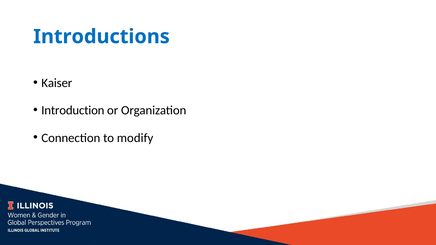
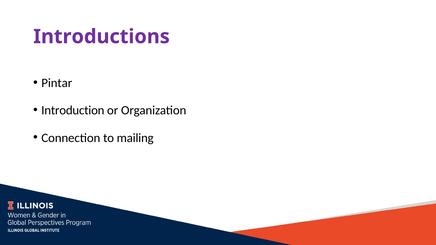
Introductions colour: blue -> purple
Kaiser: Kaiser -> Pintar
modify: modify -> mailing
